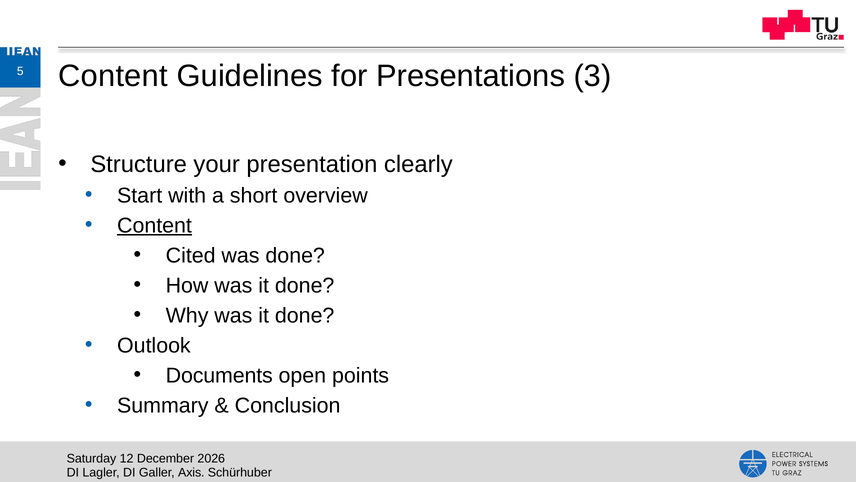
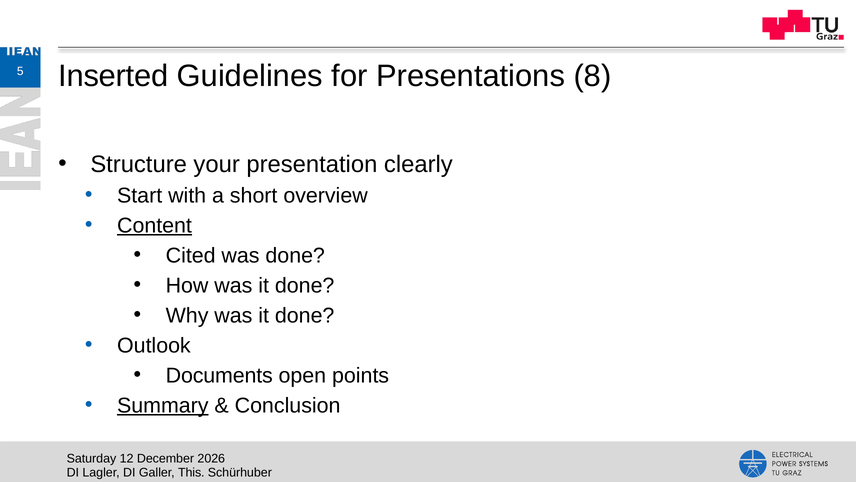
Content at (113, 76): Content -> Inserted
3: 3 -> 8
Summary underline: none -> present
Axis: Axis -> This
